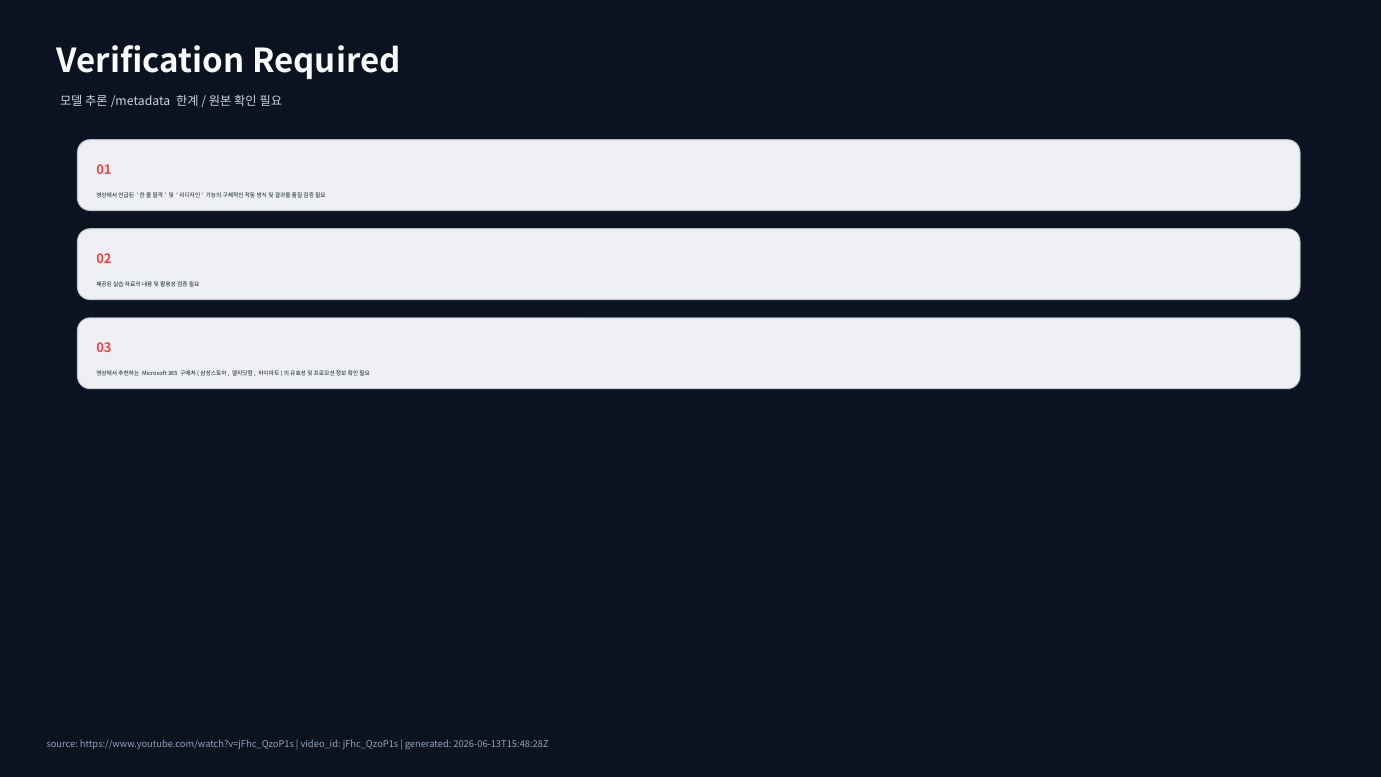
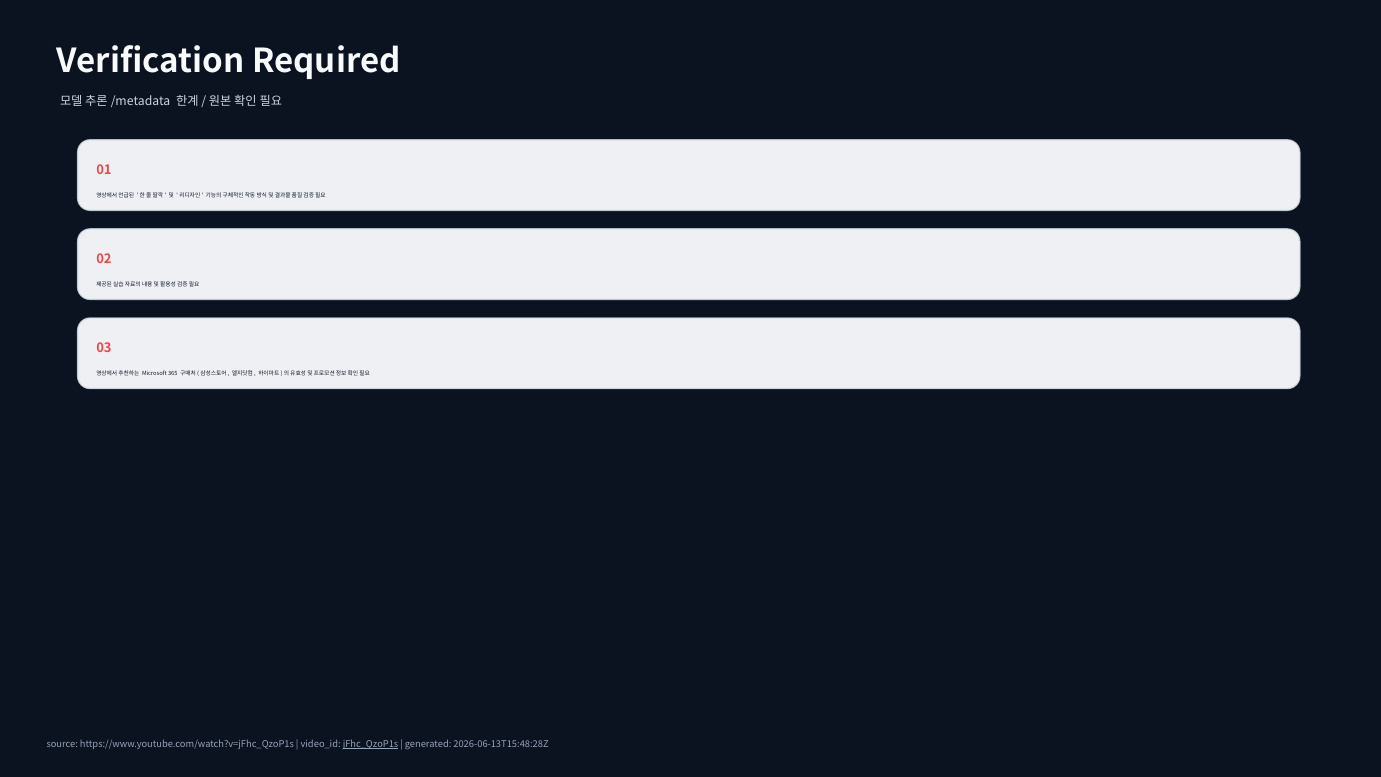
jFhc_QzoP1s underline: none -> present
